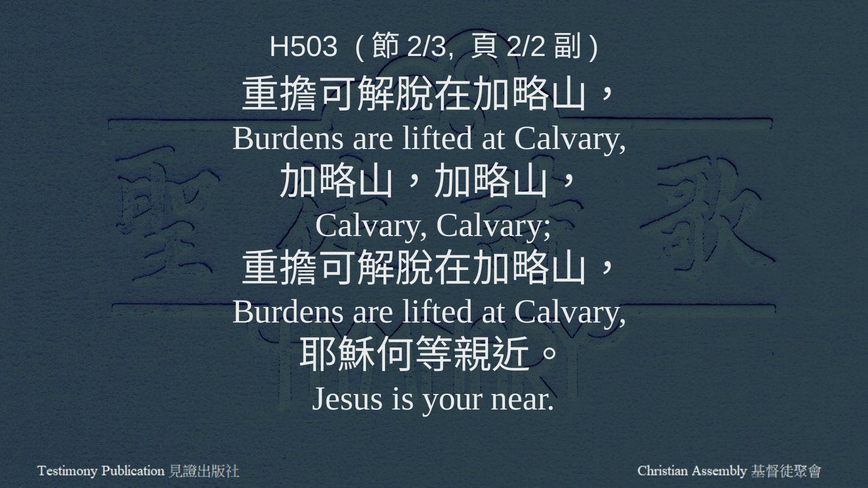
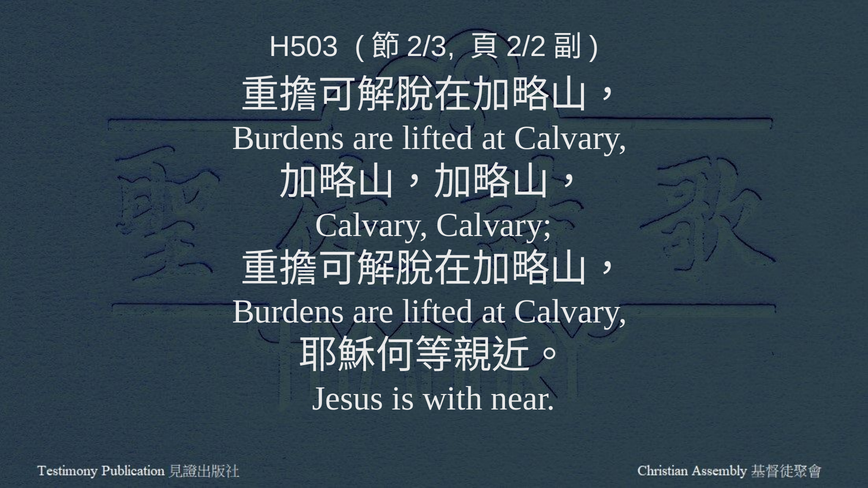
your: your -> with
